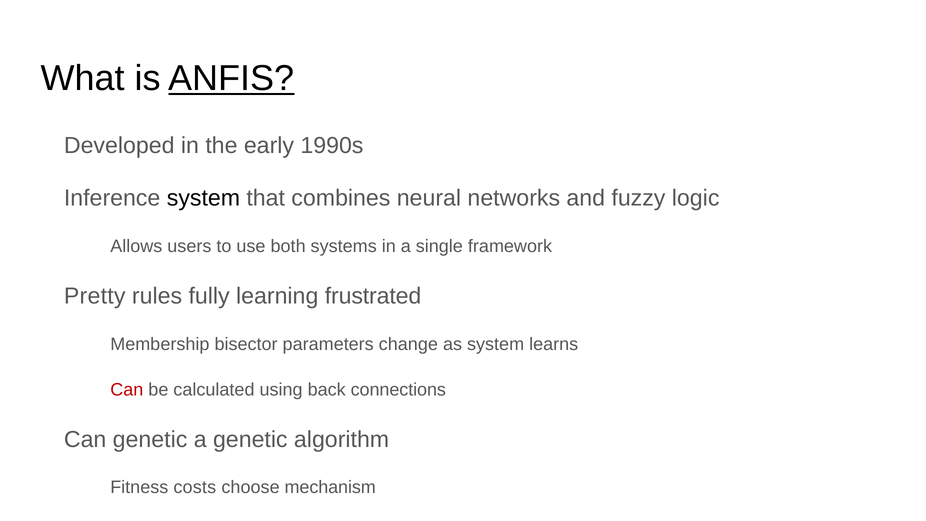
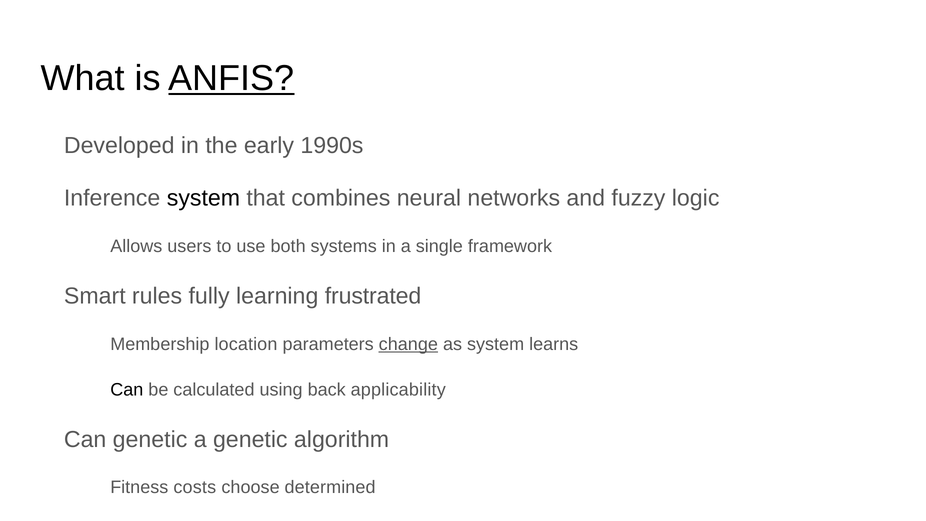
Pretty: Pretty -> Smart
bisector: bisector -> location
change underline: none -> present
Can at (127, 390) colour: red -> black
connections: connections -> applicability
mechanism: mechanism -> determined
